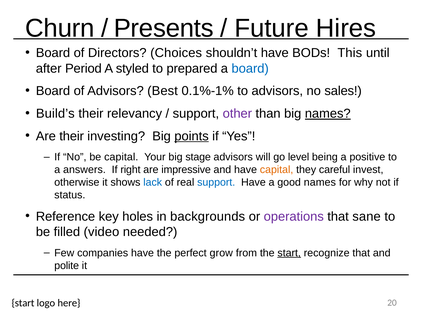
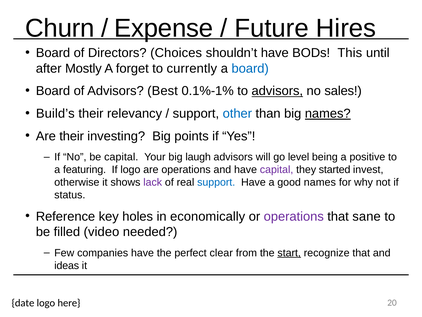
Presents: Presents -> Expense
Period: Period -> Mostly
styled: styled -> forget
prepared: prepared -> currently
advisors at (277, 91) underline: none -> present
other colour: purple -> blue
points underline: present -> none
stage: stage -> laugh
answers: answers -> featuring
If right: right -> logo
are impressive: impressive -> operations
capital at (277, 169) colour: orange -> purple
careful: careful -> started
lack colour: blue -> purple
backgrounds: backgrounds -> economically
grow: grow -> clear
polite: polite -> ideas
start at (23, 302): start -> date
